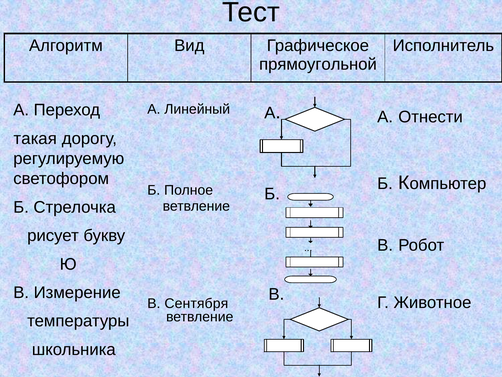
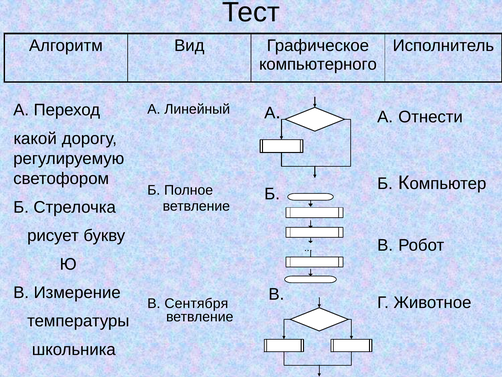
прямоугольной: прямоугольной -> компьютерного
такая: такая -> какой
